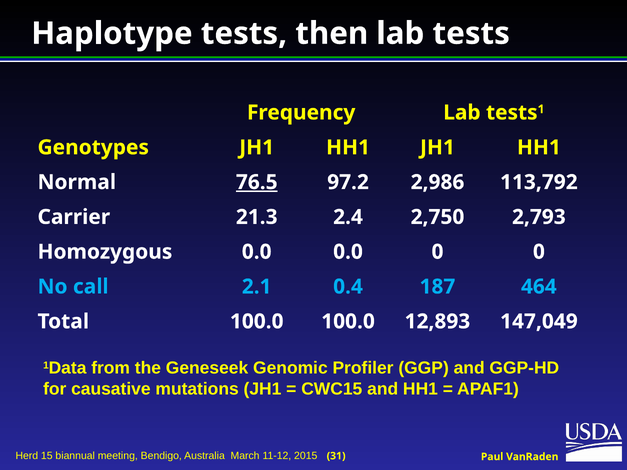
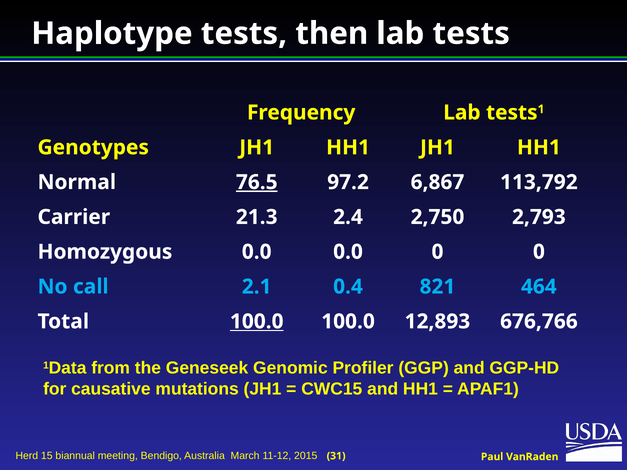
2,986: 2,986 -> 6,867
187: 187 -> 821
100.0 at (257, 322) underline: none -> present
147,049: 147,049 -> 676,766
